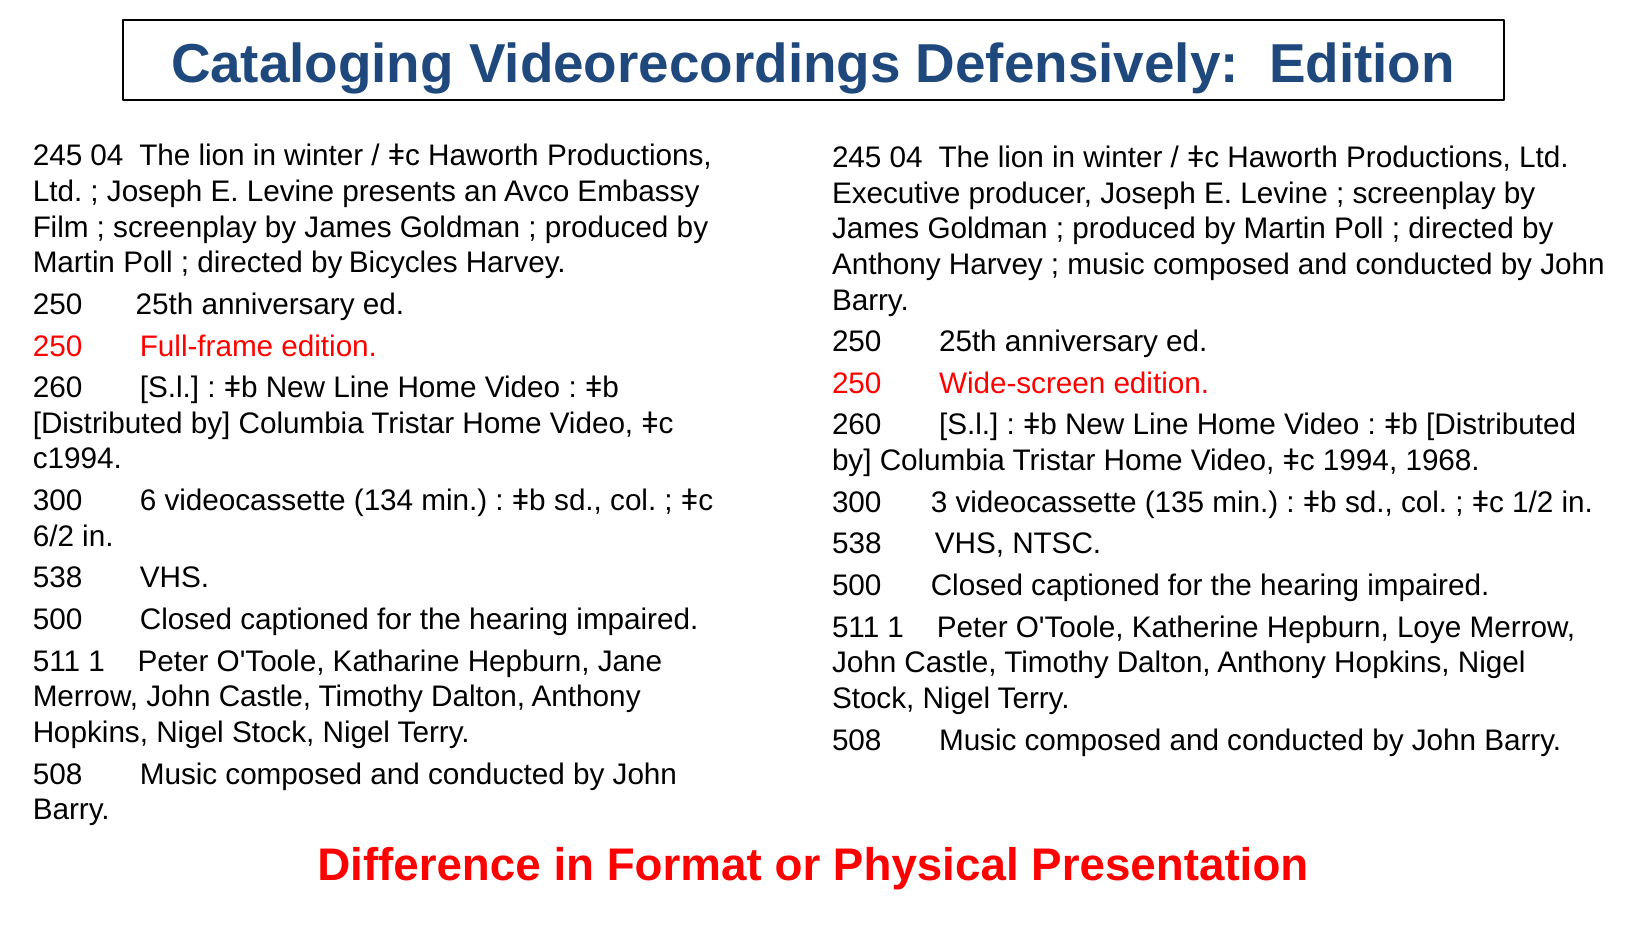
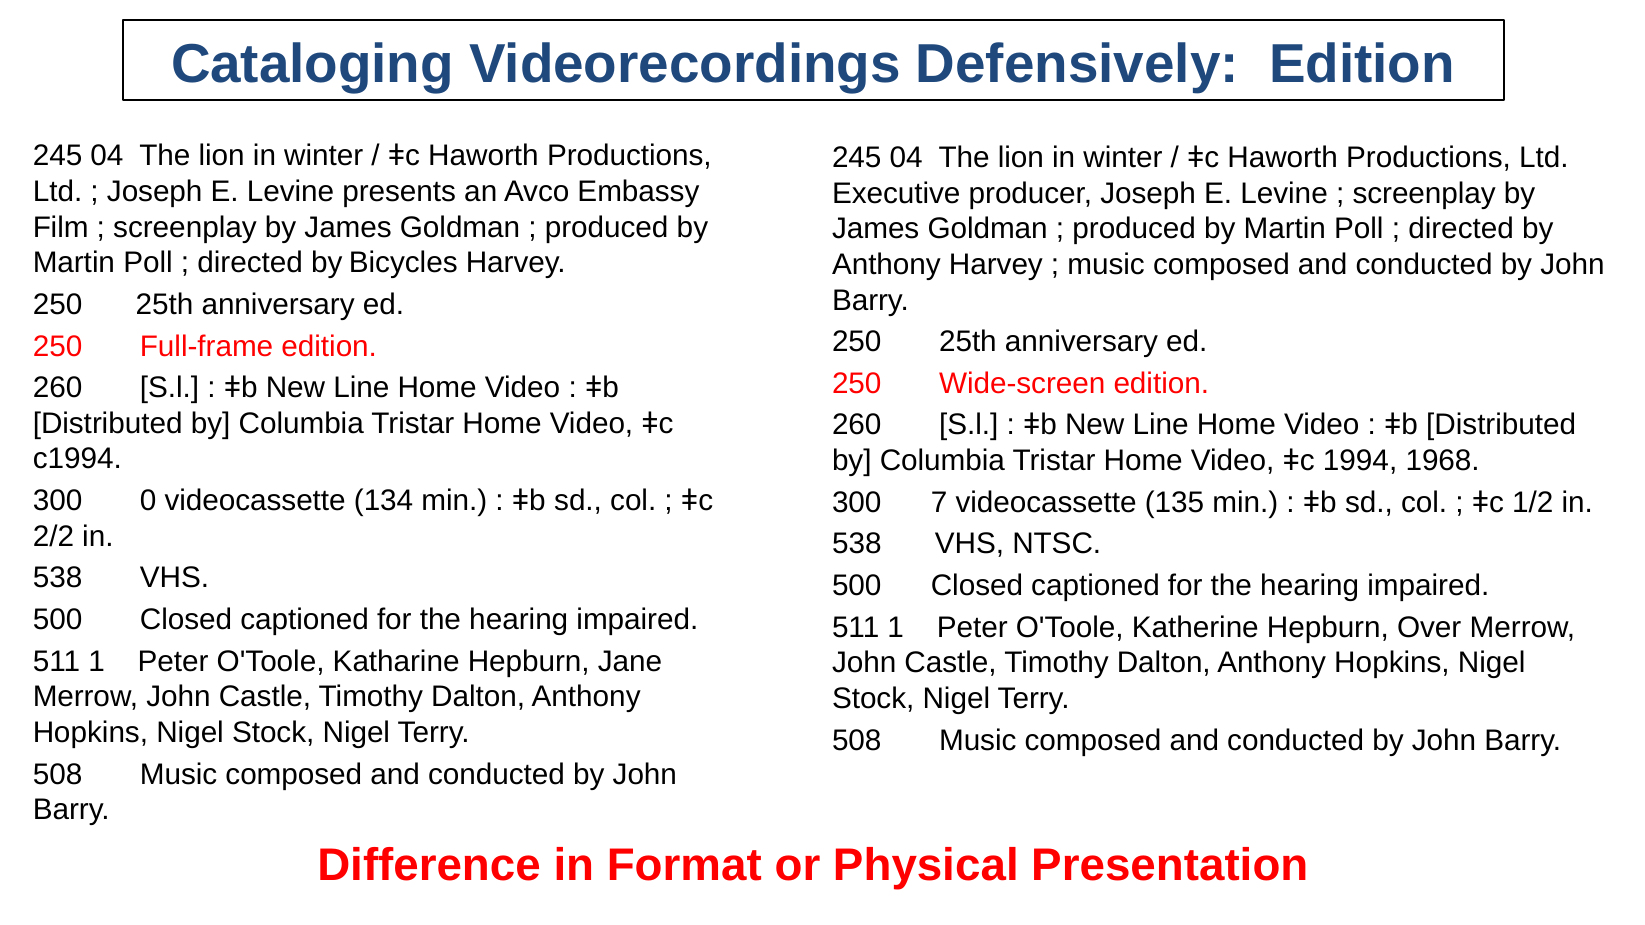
6: 6 -> 0
3: 3 -> 7
6/2: 6/2 -> 2/2
Loye: Loye -> Over
